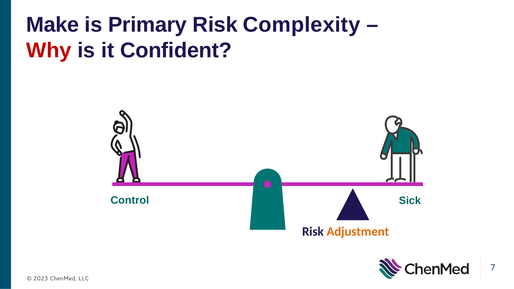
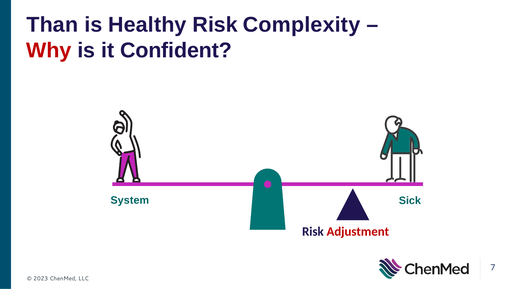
Make: Make -> Than
Primary: Primary -> Healthy
Control: Control -> System
Adjustment colour: orange -> red
